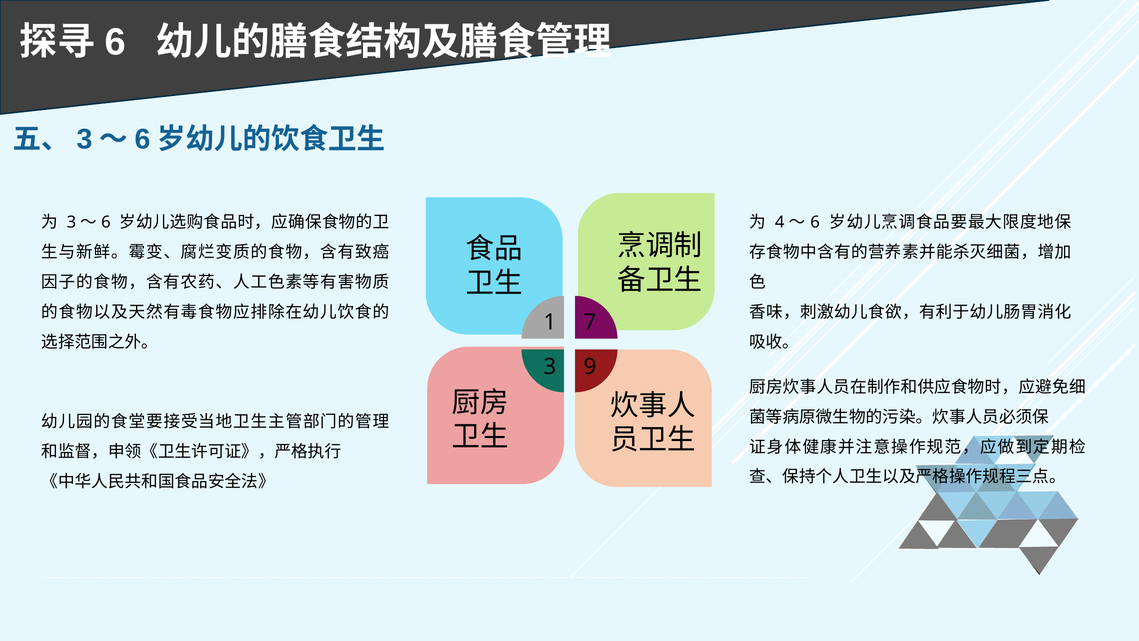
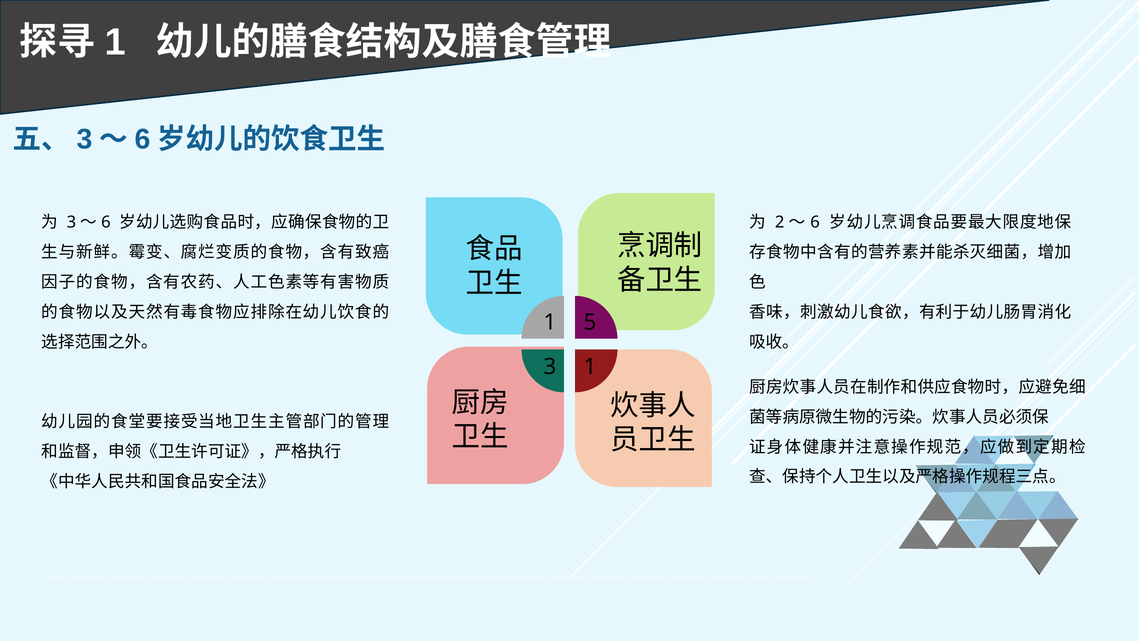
6 at (115, 42): 6 -> 1
4: 4 -> 2
7: 7 -> 5
3 9: 9 -> 1
